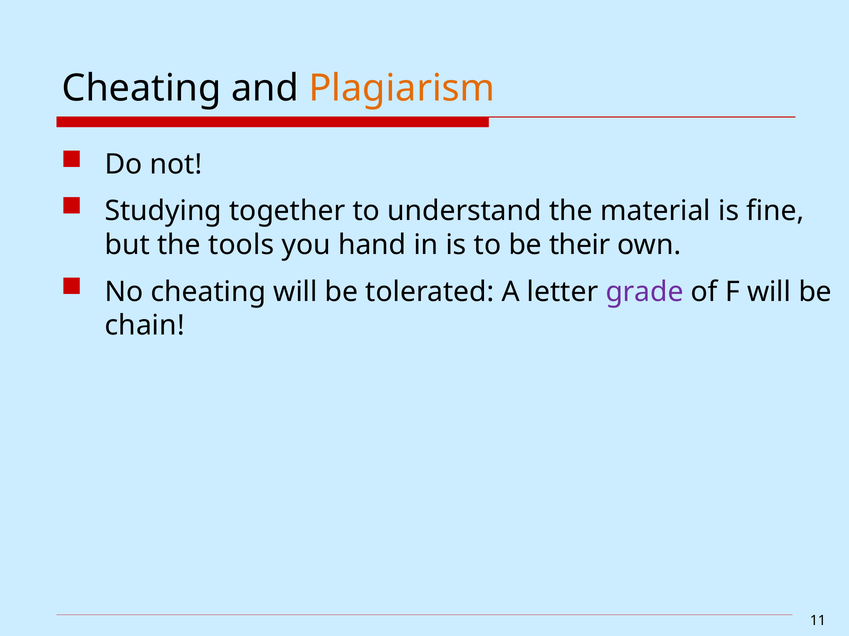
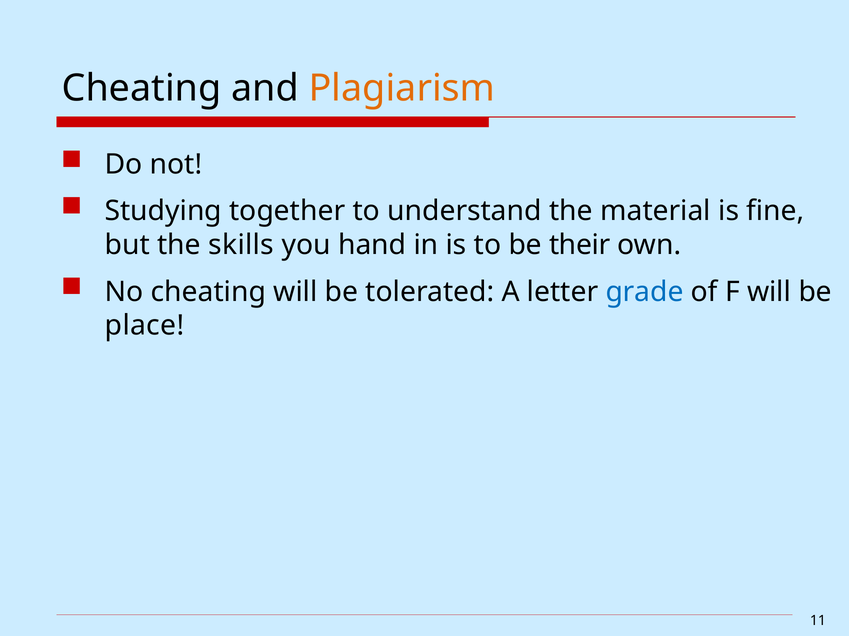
tools: tools -> skills
grade colour: purple -> blue
chain: chain -> place
